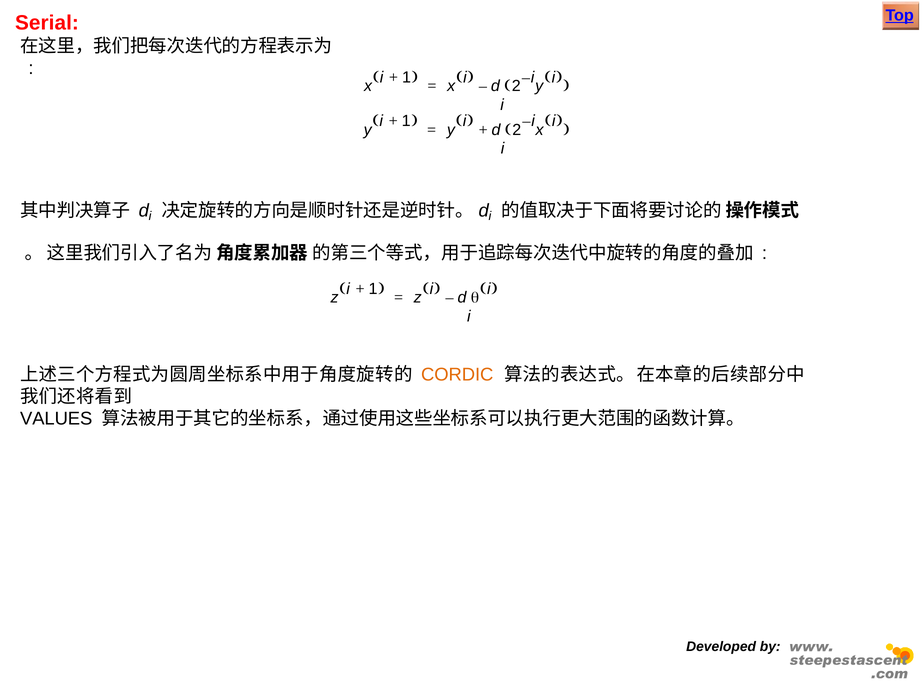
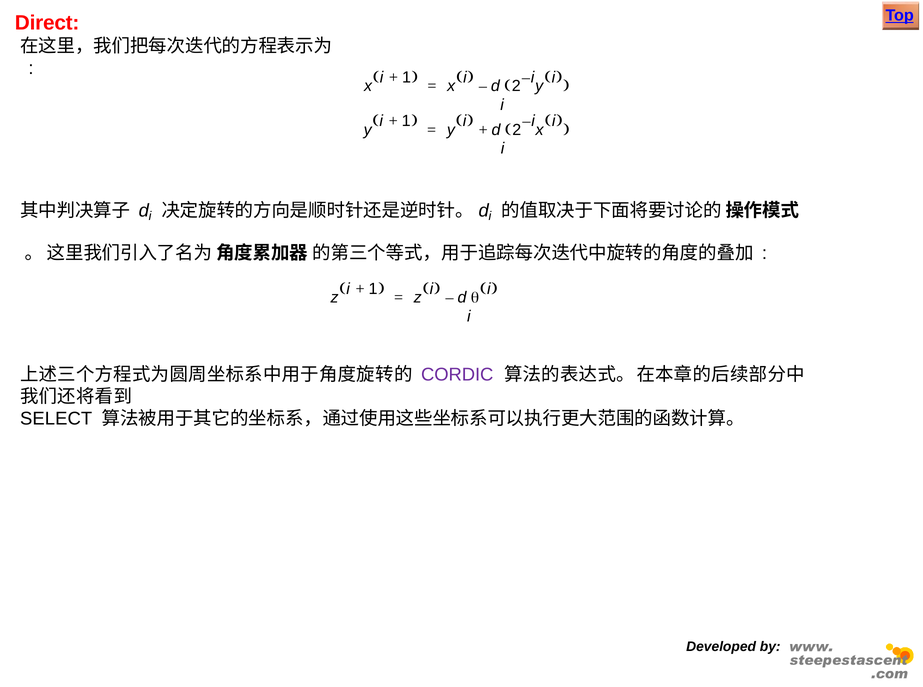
Serial: Serial -> Direct
CORDIC colour: orange -> purple
VALUES: VALUES -> SELECT
